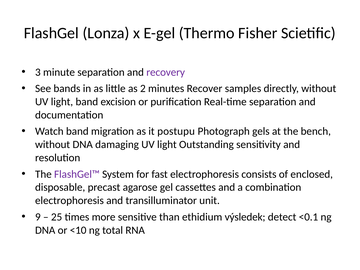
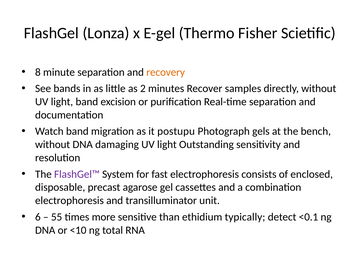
3: 3 -> 8
recovery colour: purple -> orange
9: 9 -> 6
25: 25 -> 55
výsledek: výsledek -> typically
